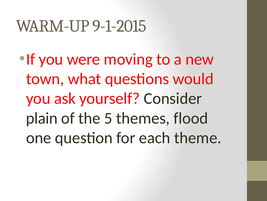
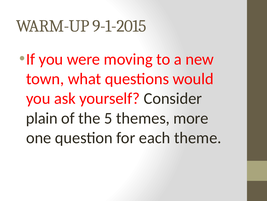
flood: flood -> more
